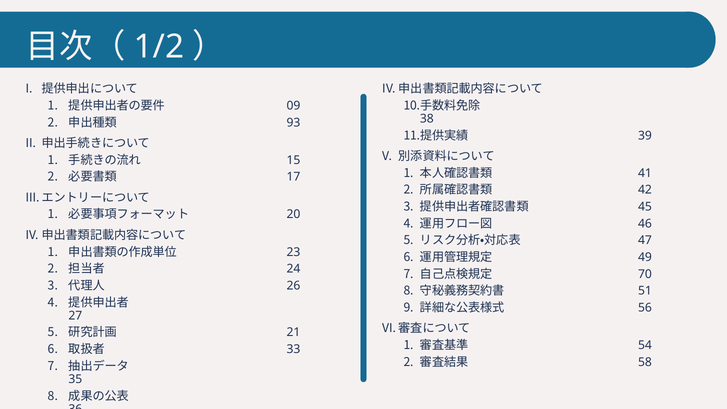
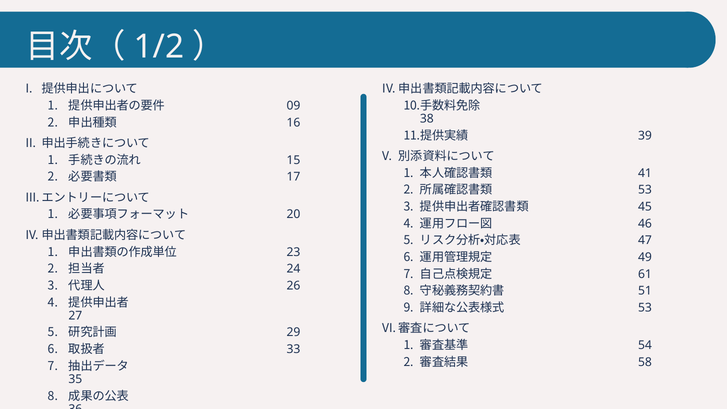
93: 93 -> 16
42 at (645, 190): 42 -> 53
70: 70 -> 61
56 at (645, 308): 56 -> 53
21: 21 -> 29
